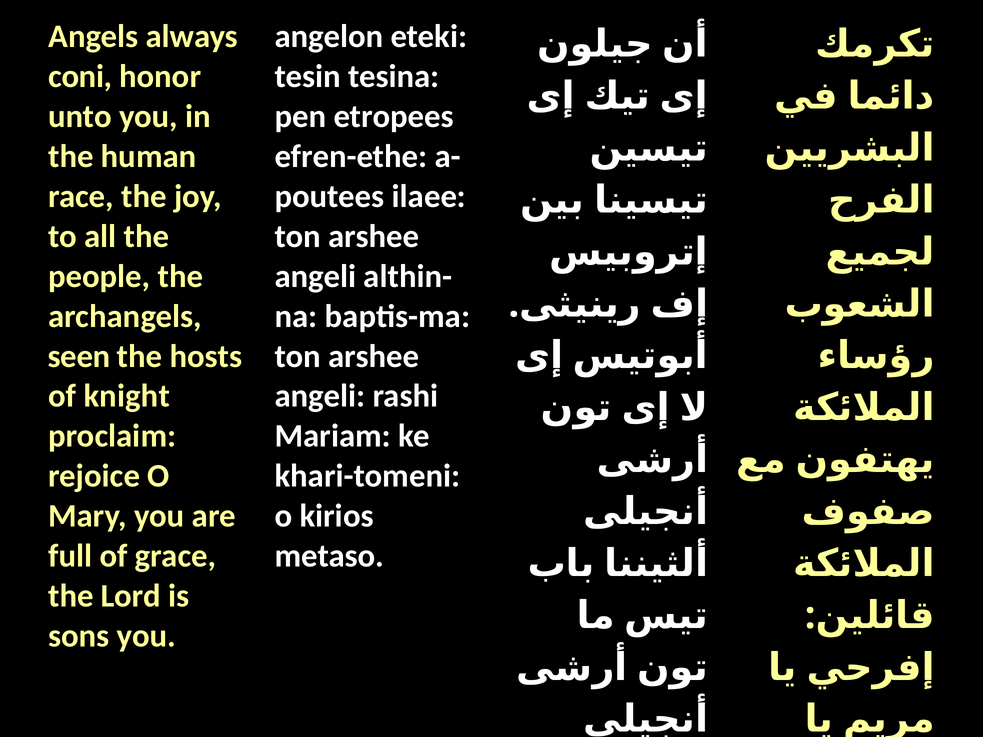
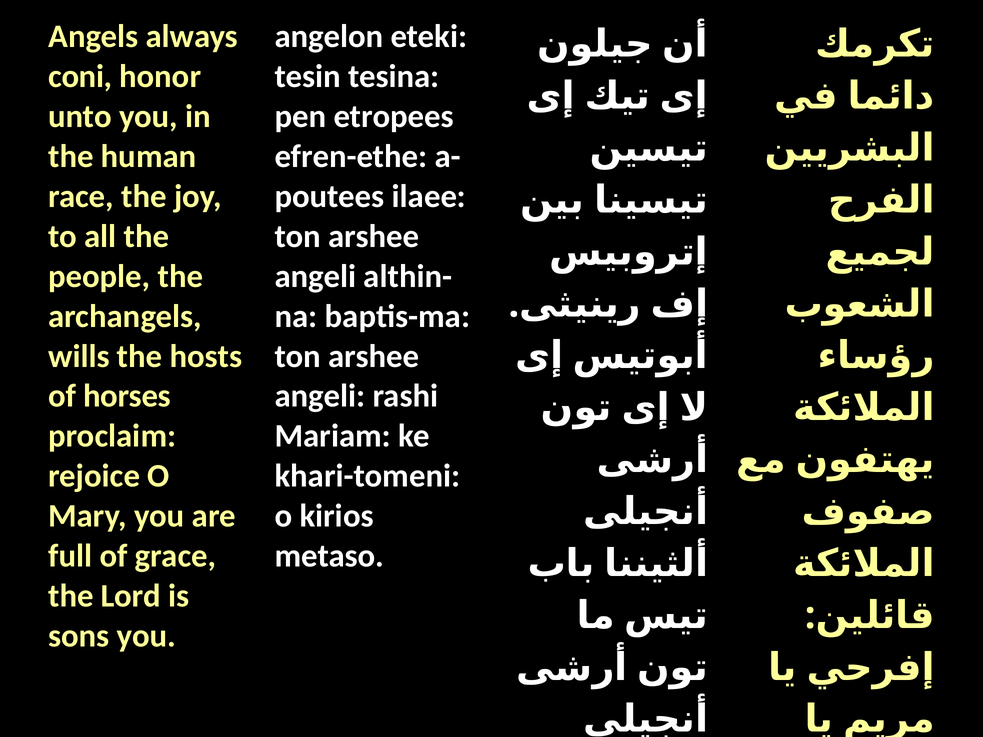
seen: seen -> wills
knight: knight -> horses
